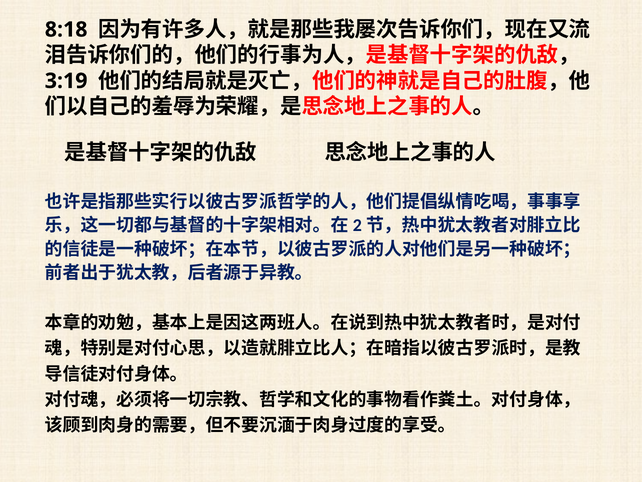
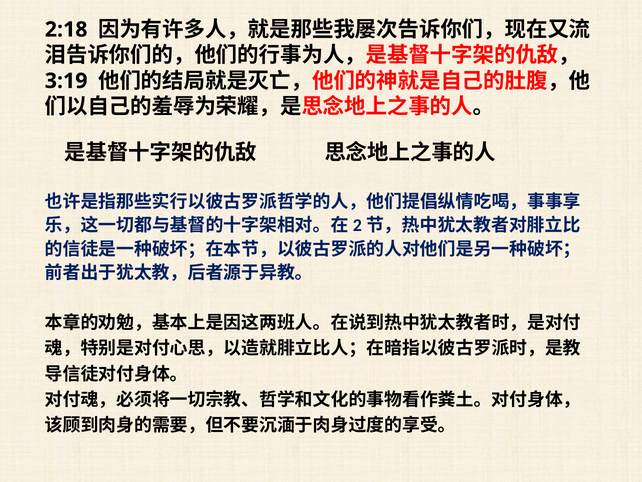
8:18: 8:18 -> 2:18
